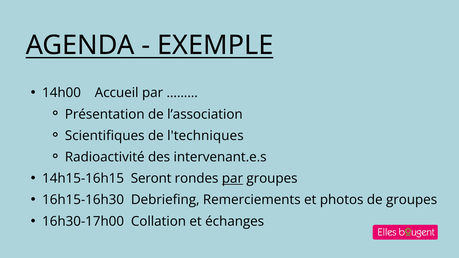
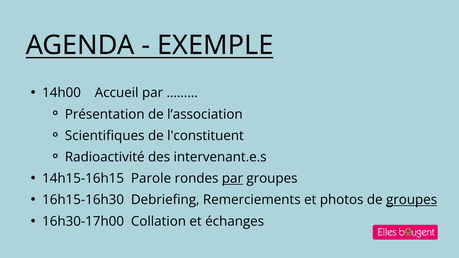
l'techniques: l'techniques -> l'constituent
Seront: Seront -> Parole
groupes at (412, 200) underline: none -> present
